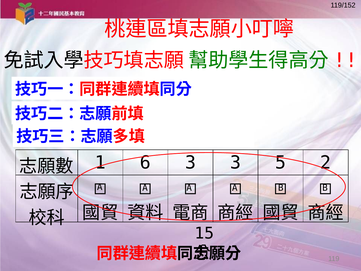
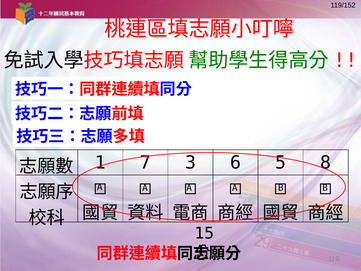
6: 6 -> 7
3 3: 3 -> 6
2: 2 -> 8
